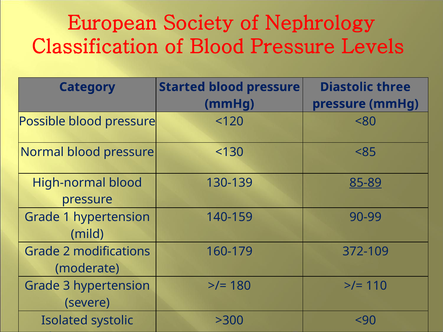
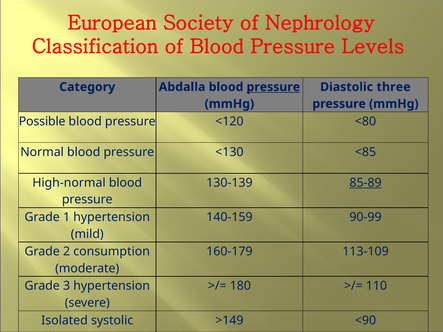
Started: Started -> Abdalla
pressure at (273, 87) underline: none -> present
modifications: modifications -> consumption
372-109: 372-109 -> 113-109
>300: >300 -> >149
